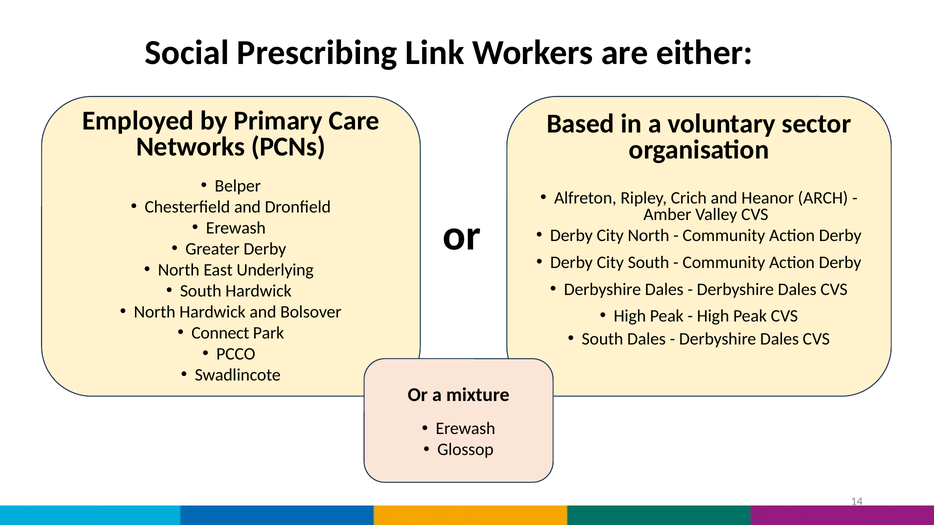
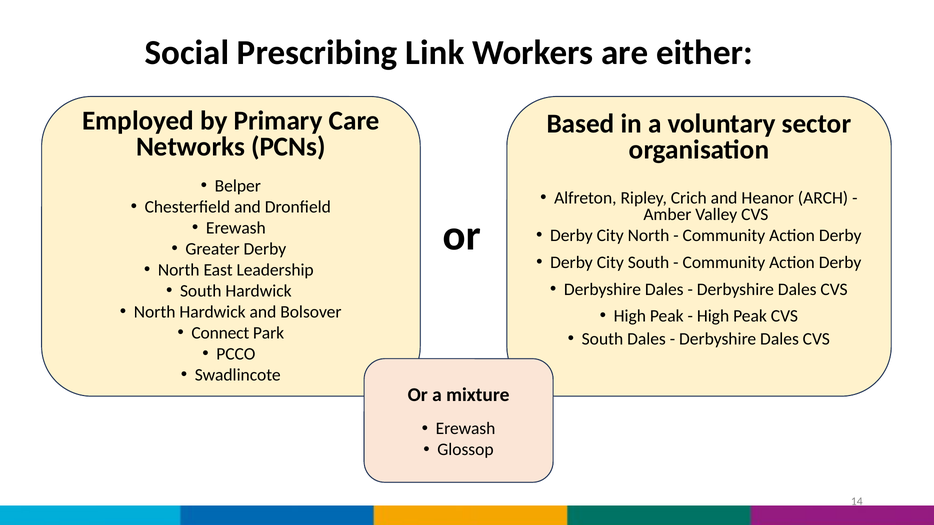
Underlying: Underlying -> Leadership
